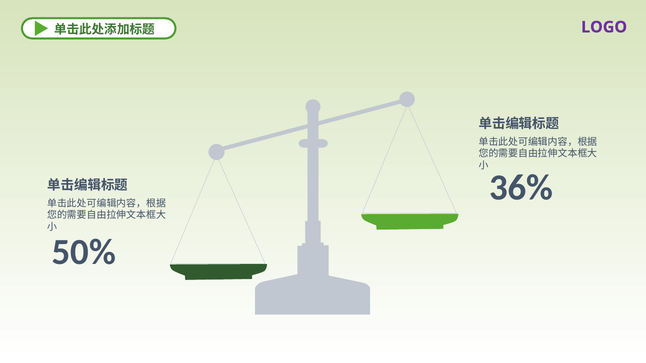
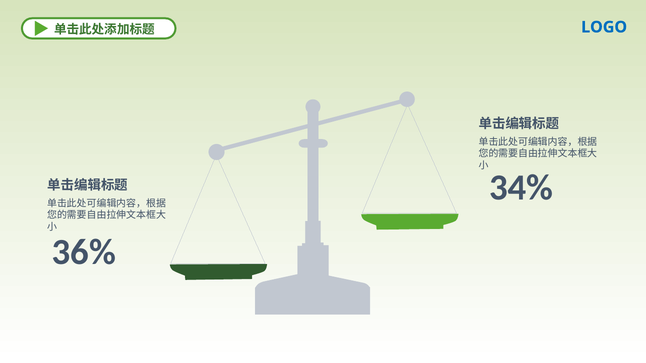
LOGO colour: purple -> blue
36%: 36% -> 34%
50%: 50% -> 36%
